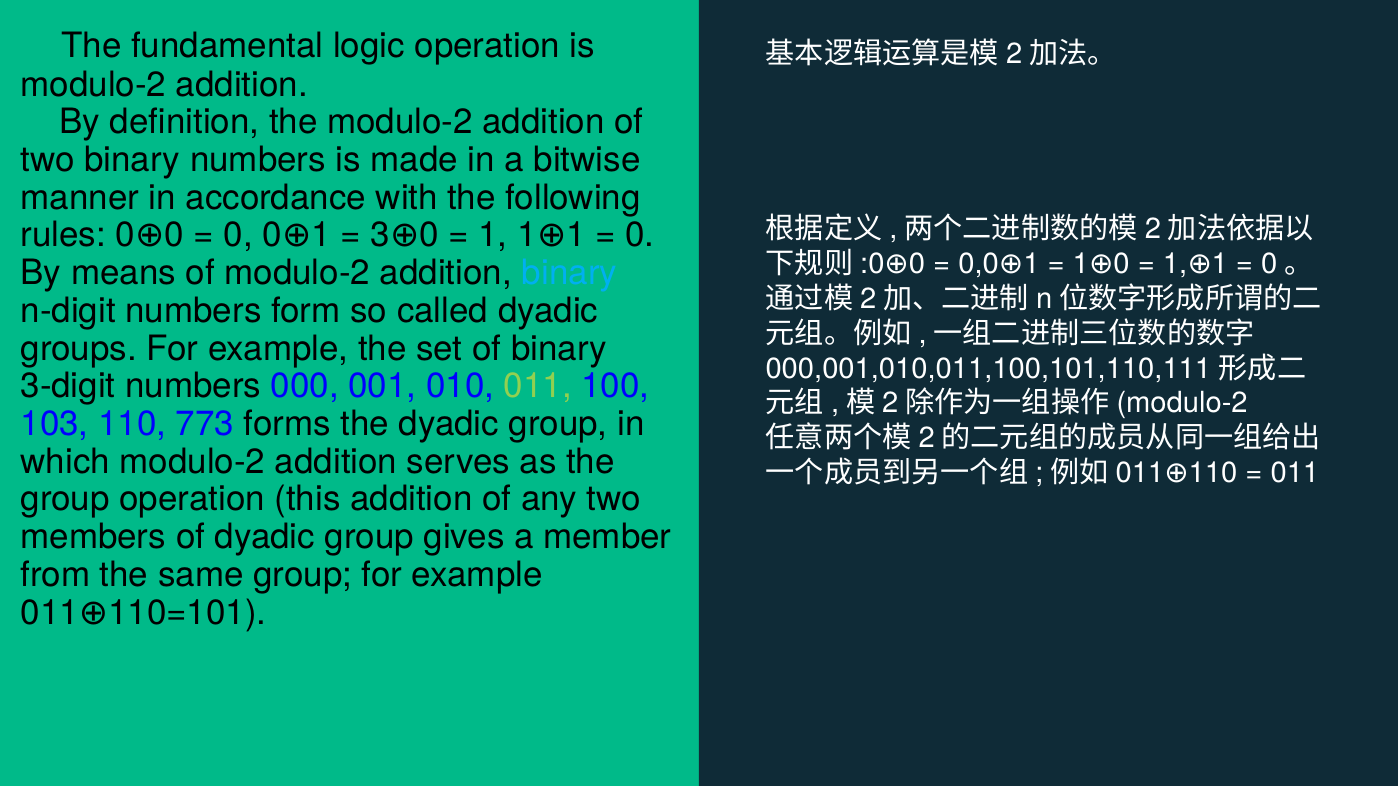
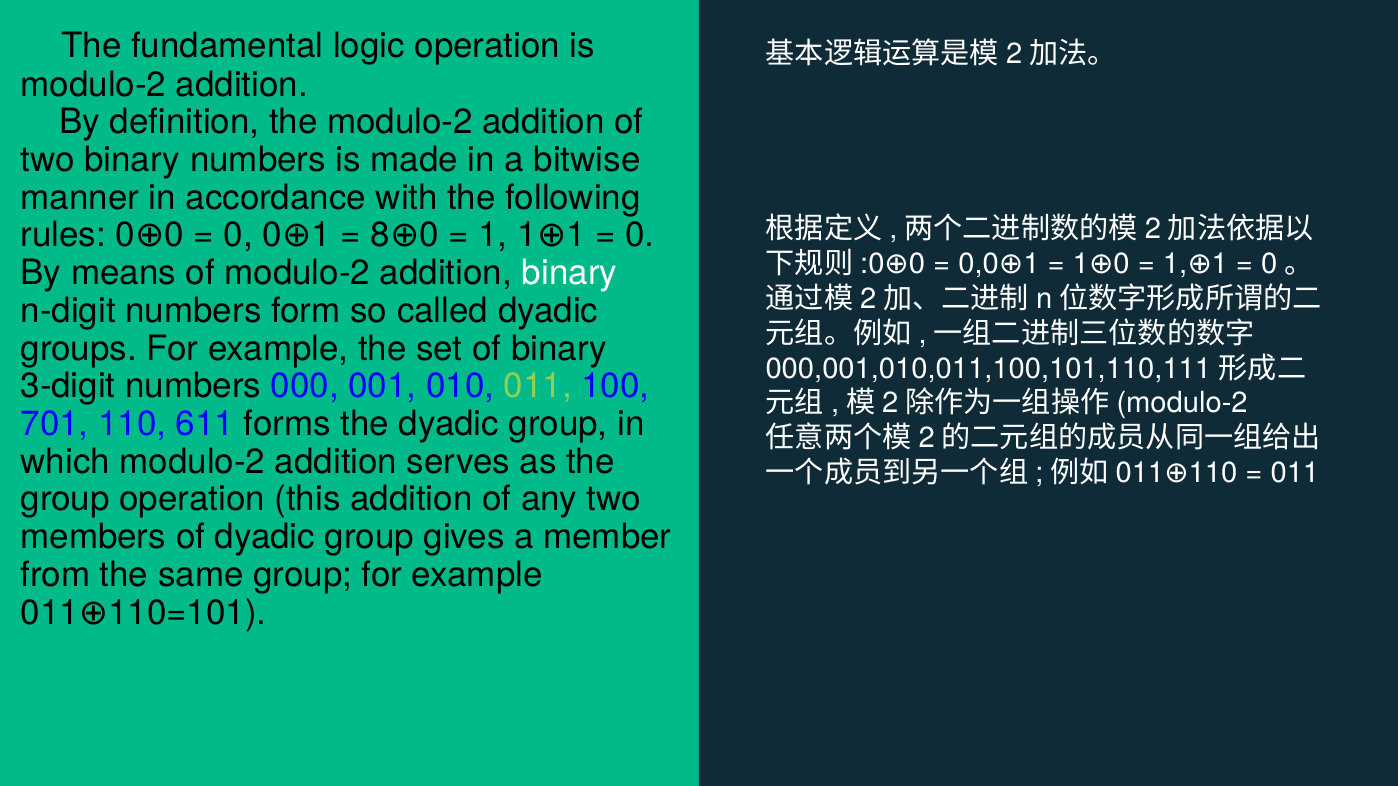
3: 3 -> 8
binary at (569, 273) colour: light blue -> white
103: 103 -> 701
773: 773 -> 611
